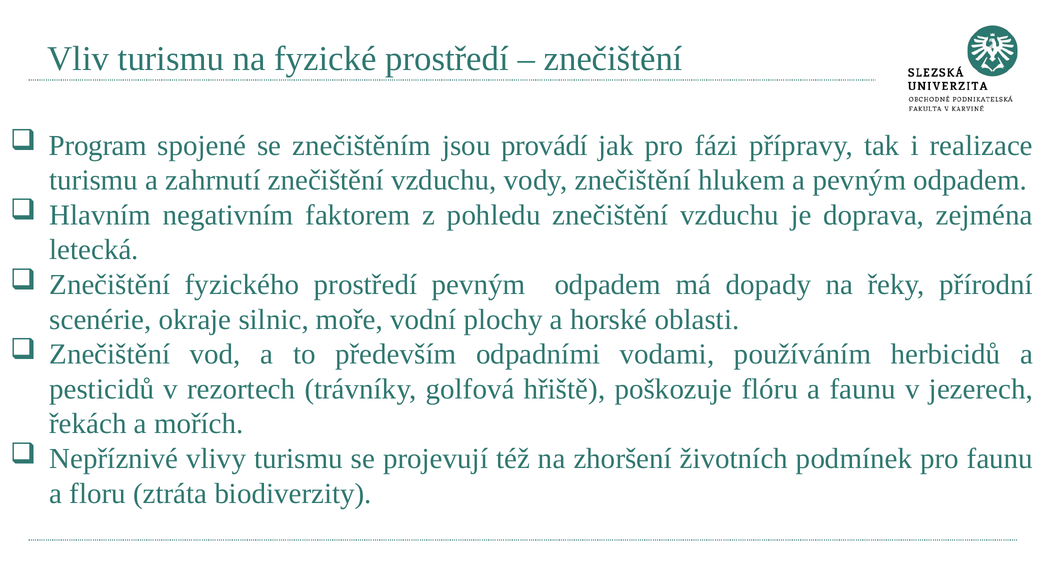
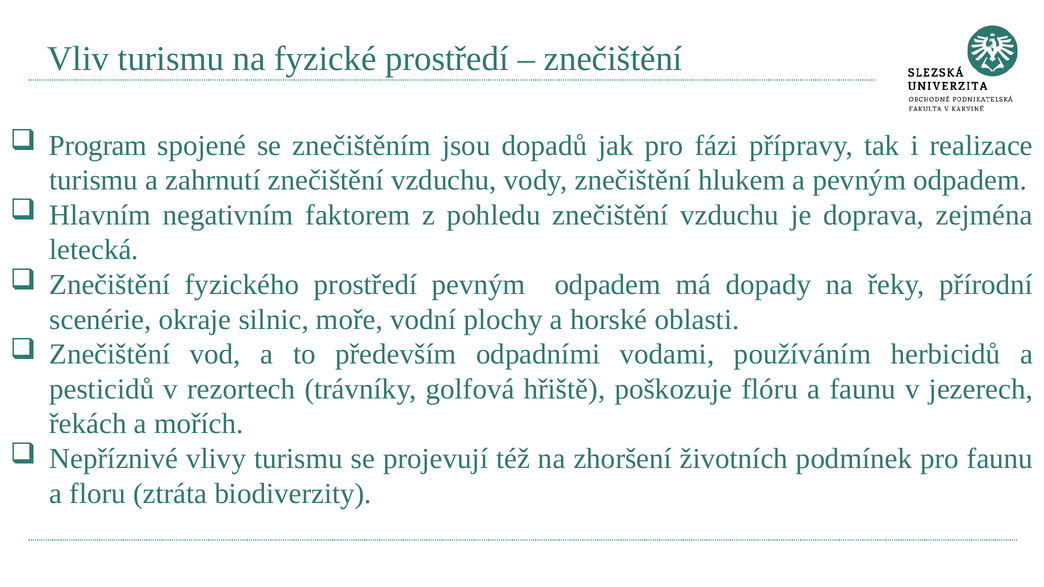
provádí: provádí -> dopadů
